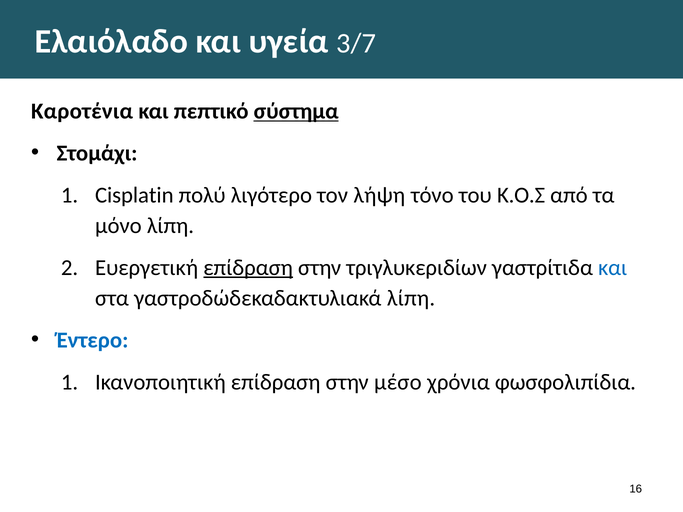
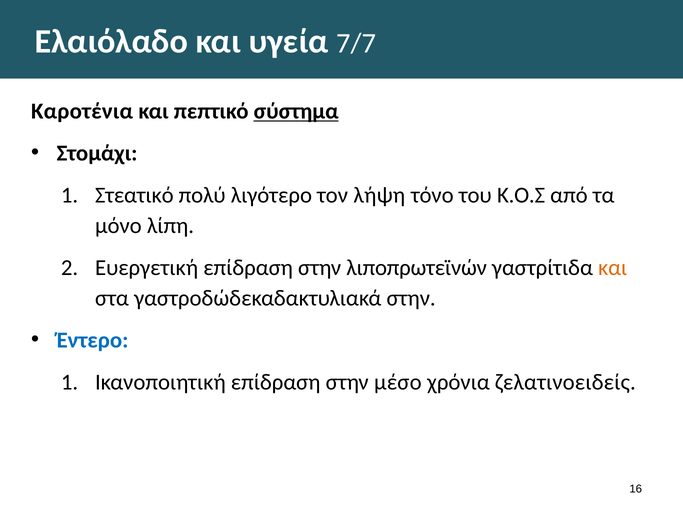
3/7: 3/7 -> 7/7
Cisplatin: Cisplatin -> Στεατικό
επίδραση at (248, 268) underline: present -> none
τριγλυκεριδίων: τριγλυκεριδίων -> λιποπρωτεϊνών
και at (613, 268) colour: blue -> orange
γαστροδώδεκαδακτυλιακά λίπη: λίπη -> στην
φωσφολιπίδια: φωσφολιπίδια -> ζελατινοειδείς
